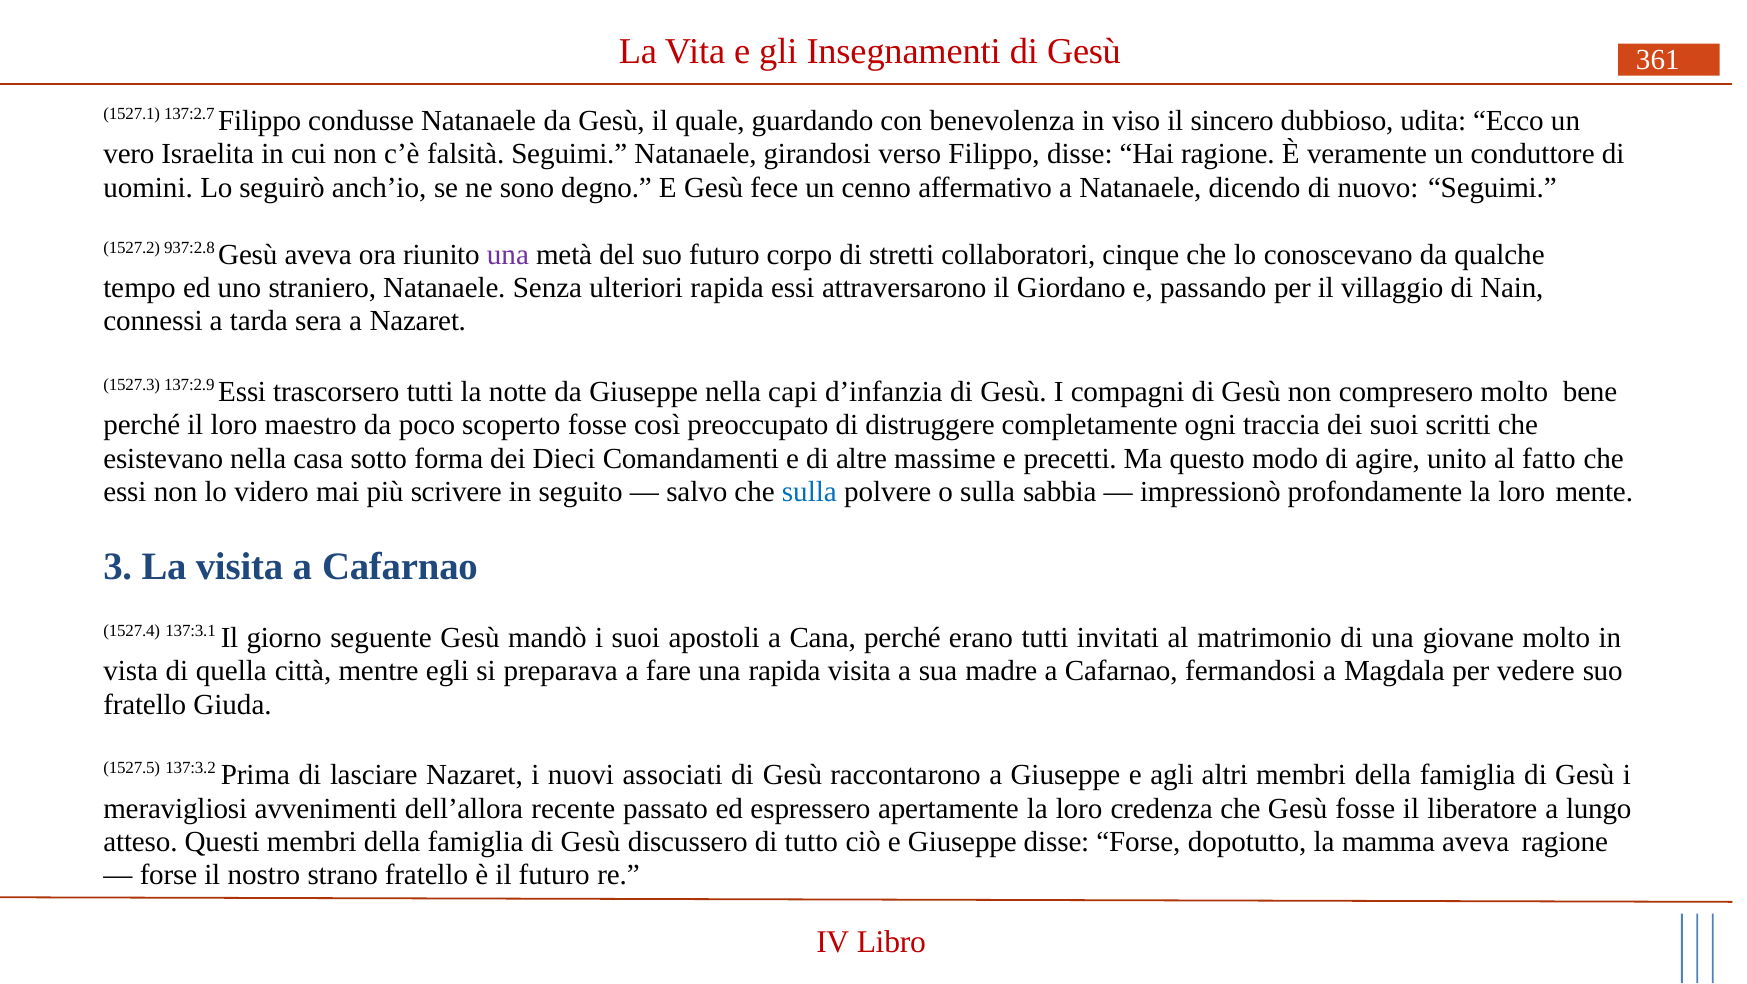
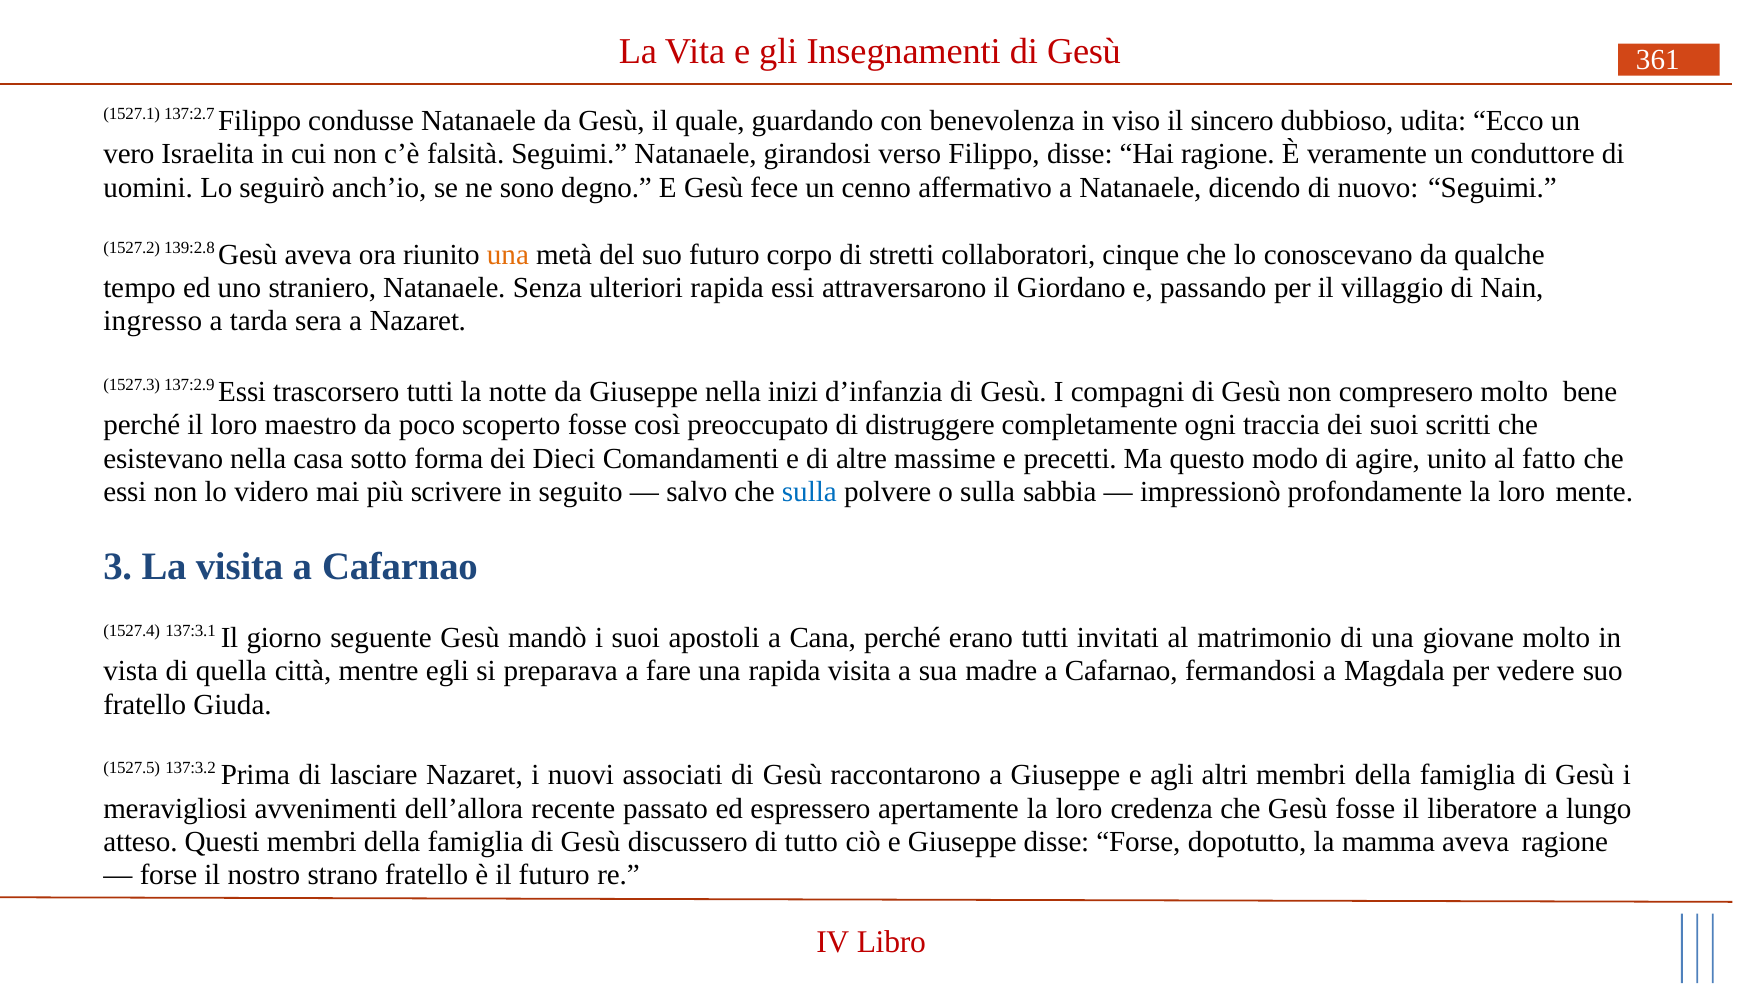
937:2.8: 937:2.8 -> 139:2.8
una at (508, 254) colour: purple -> orange
connessi: connessi -> ingresso
capi: capi -> inizi
